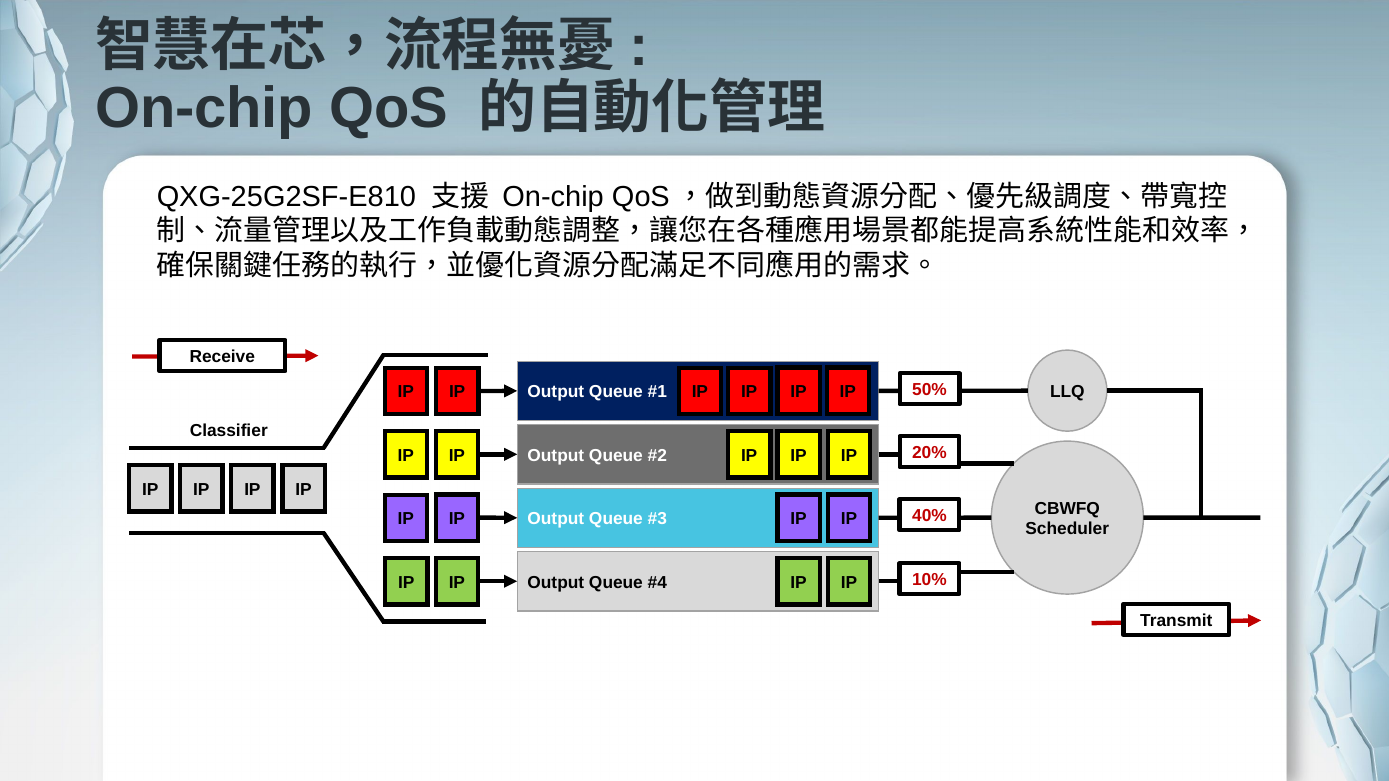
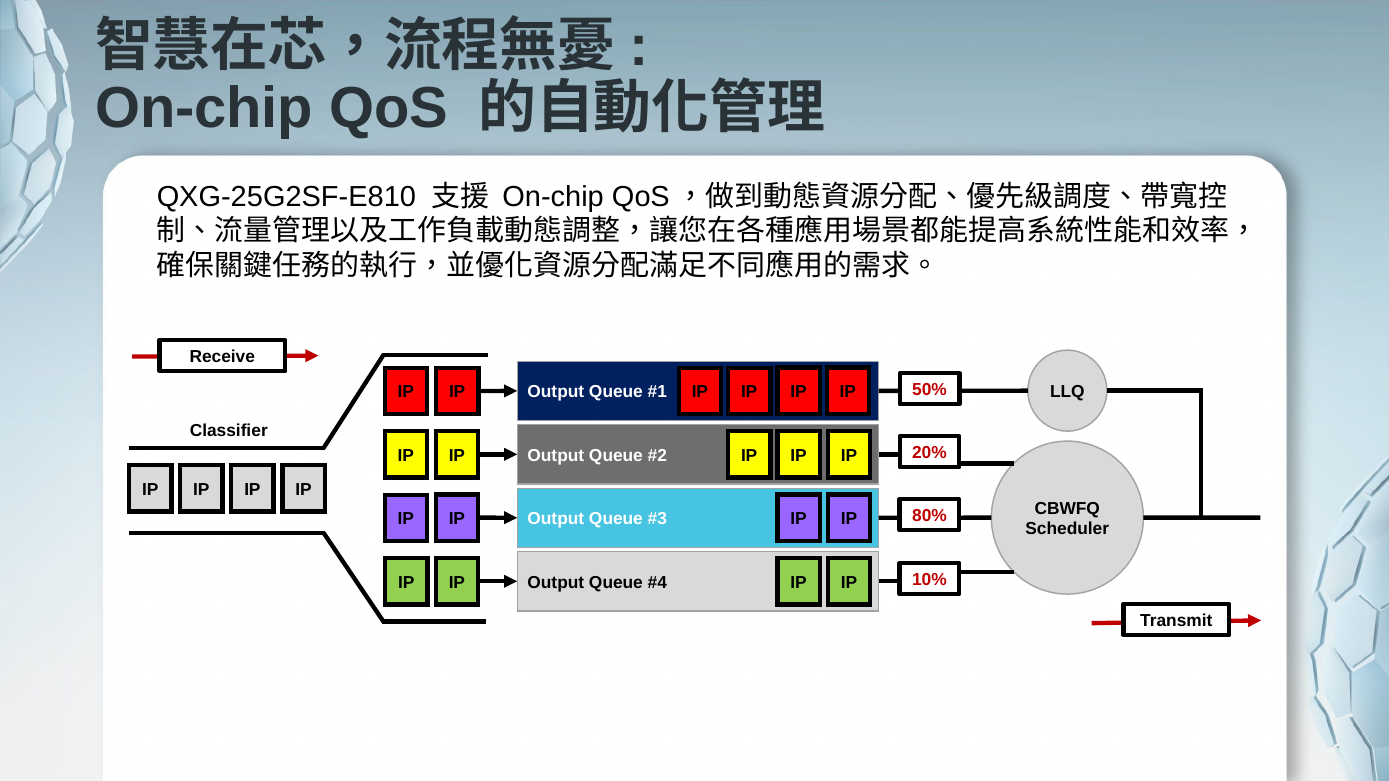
40%: 40% -> 80%
